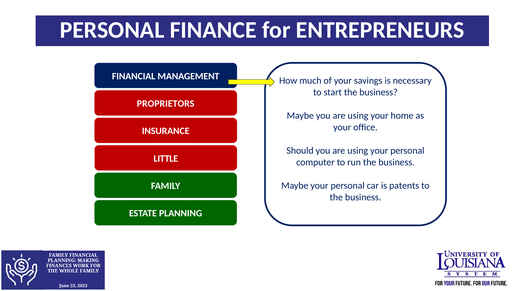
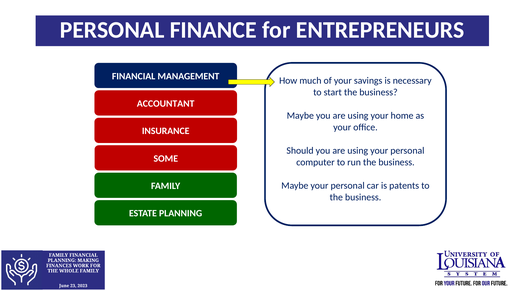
PROPRIETORS: PROPRIETORS -> ACCOUNTANT
LITTLE: LITTLE -> SOME
